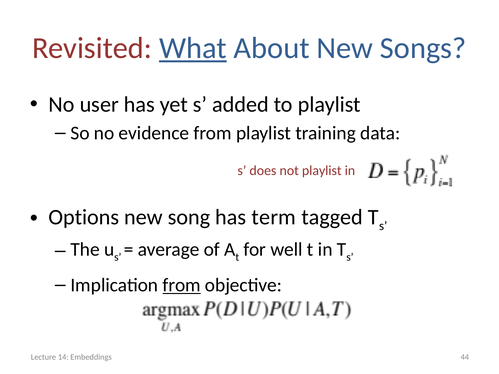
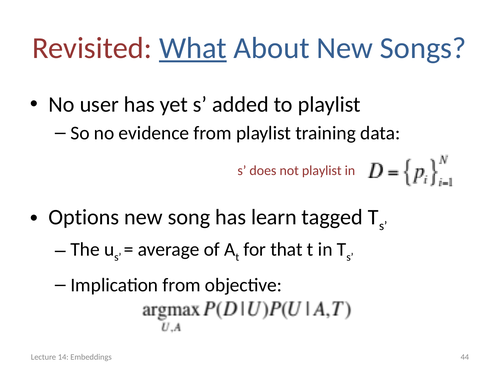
term: term -> learn
well: well -> that
from at (182, 285) underline: present -> none
